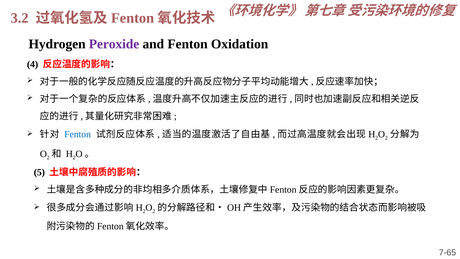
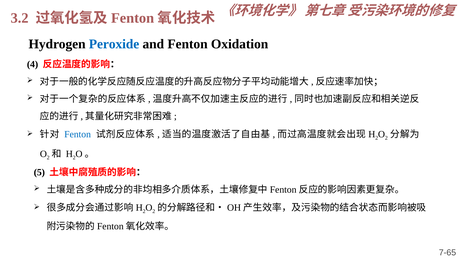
Peroxide colour: purple -> blue
